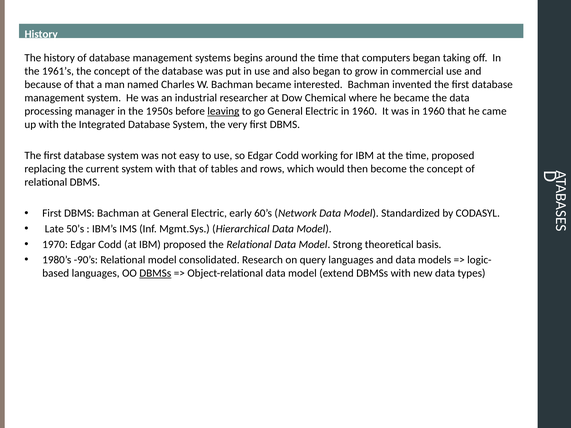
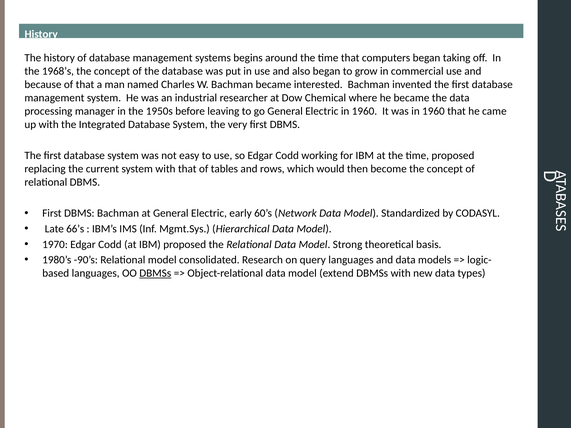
1961’s: 1961’s -> 1968’s
leaving underline: present -> none
50’s: 50’s -> 66’s
